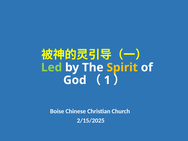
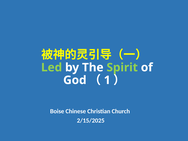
Spirit colour: yellow -> light green
